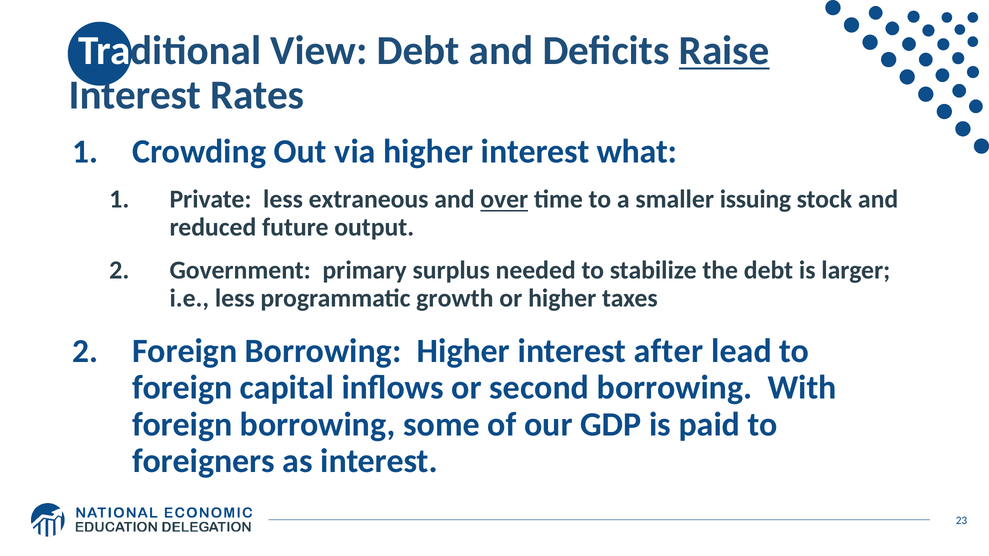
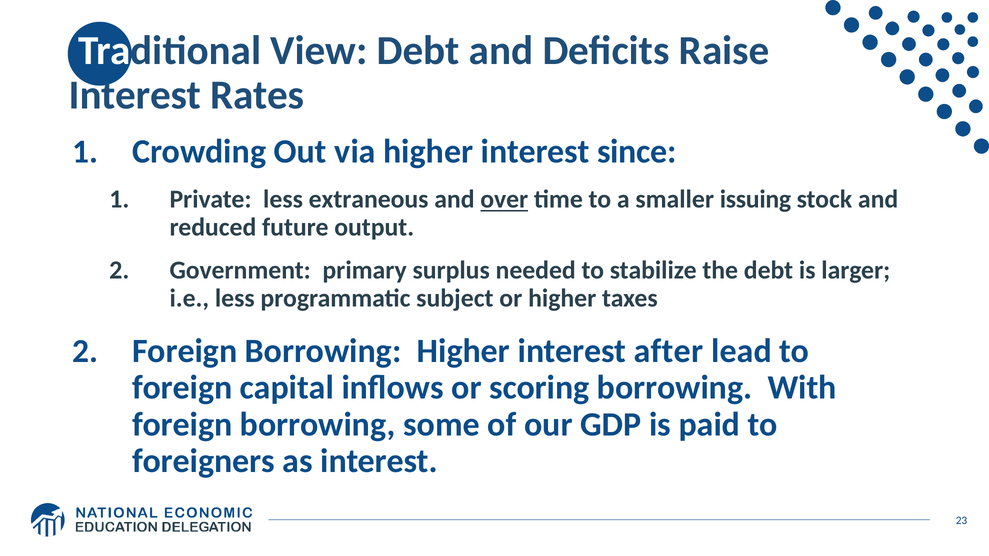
Raise underline: present -> none
what: what -> since
growth: growth -> subject
second: second -> scoring
